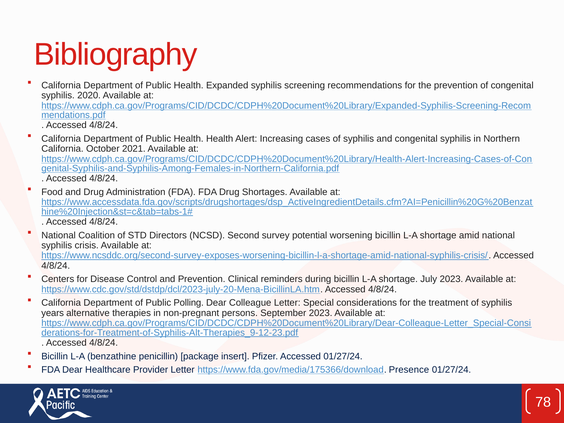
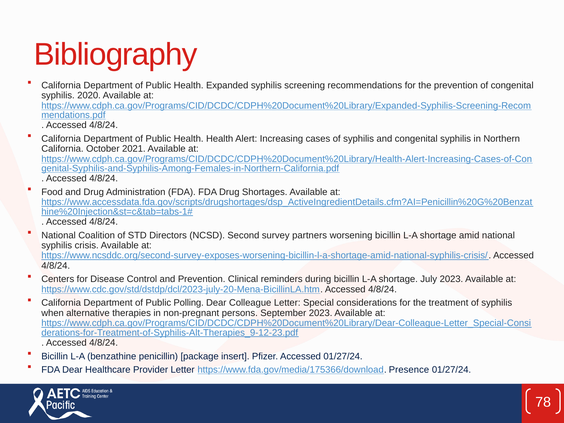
potential: potential -> partners
years: years -> when
